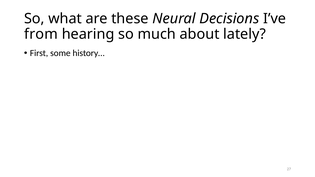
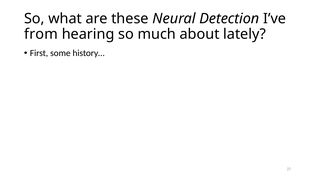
Decisions: Decisions -> Detection
